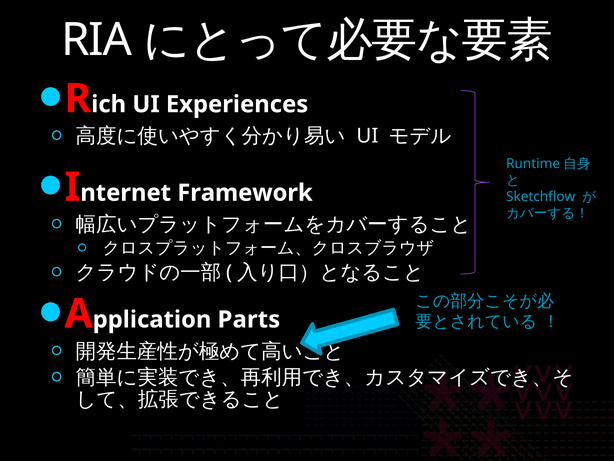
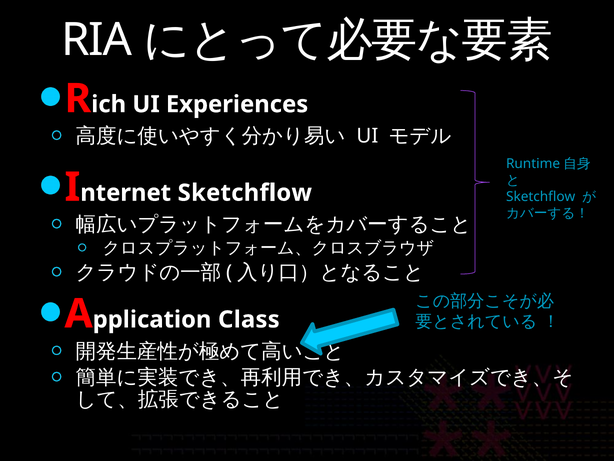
Framework at (245, 193): Framework -> Sketchflow
Parts: Parts -> Class
